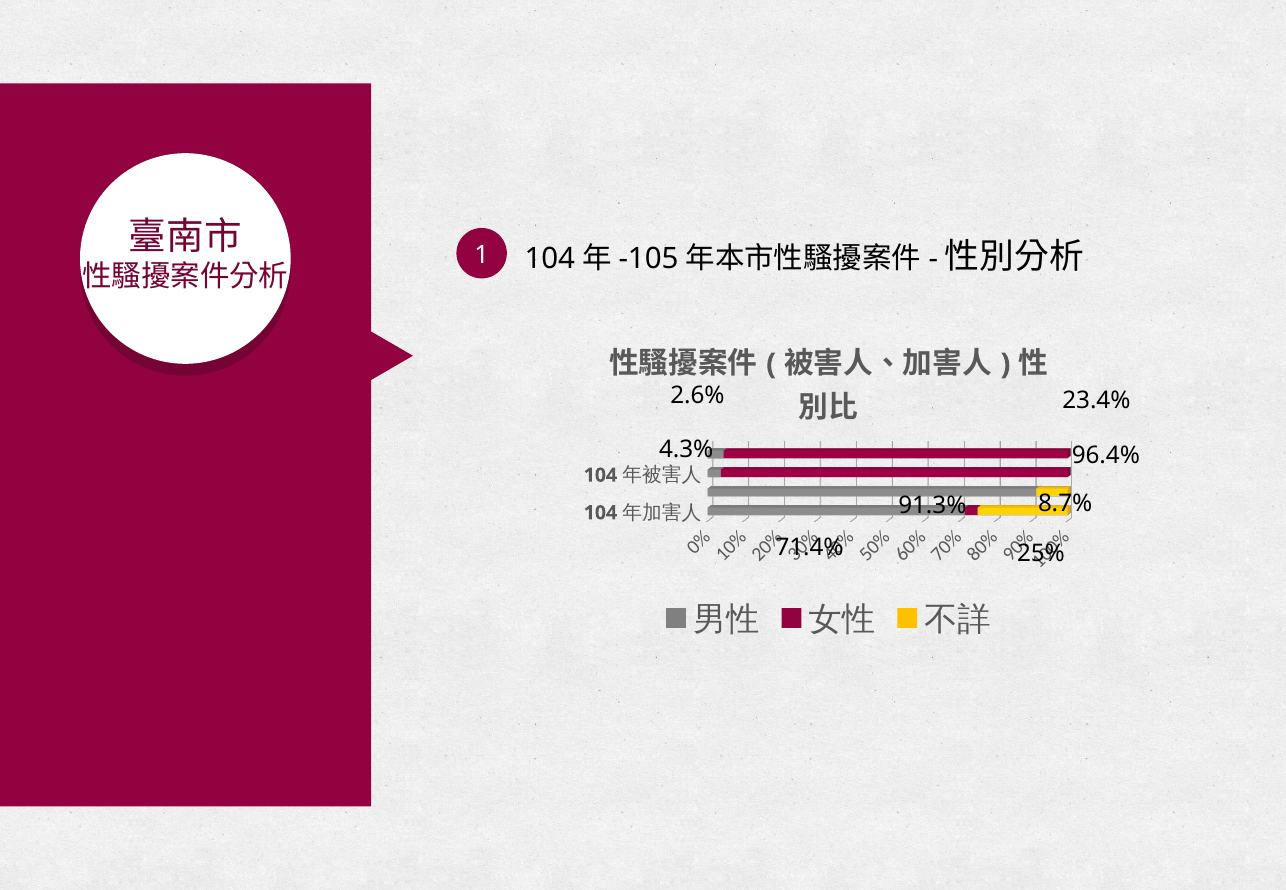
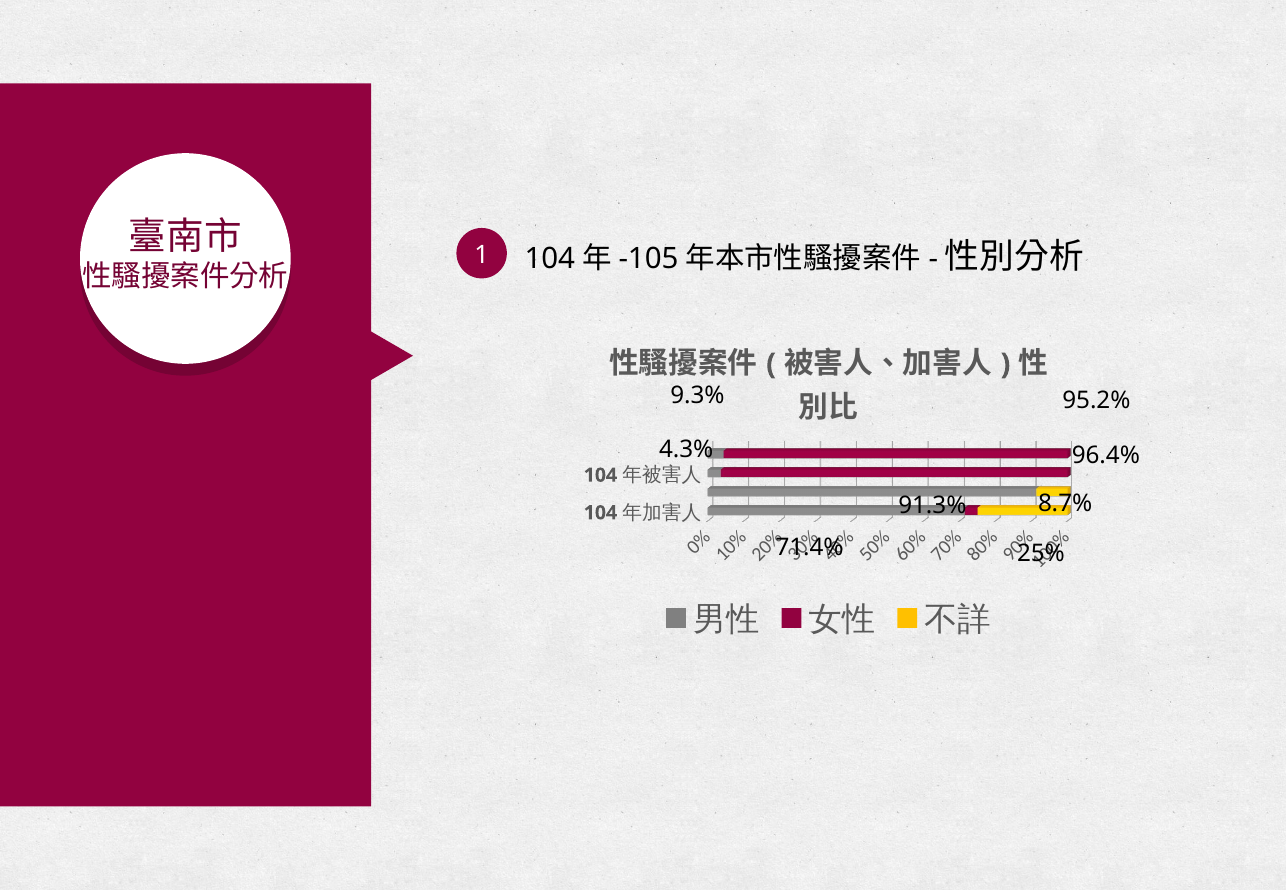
2.6%: 2.6% -> 9.3%
23.4%: 23.4% -> 95.2%
